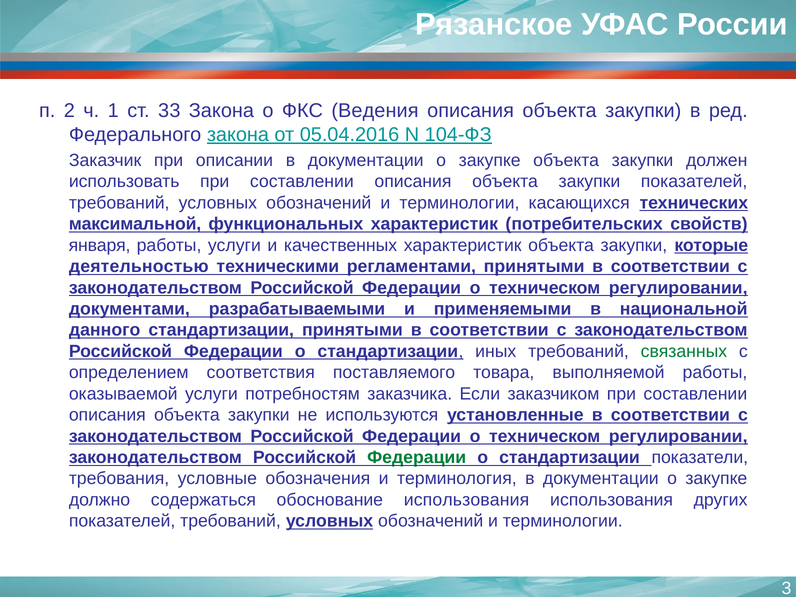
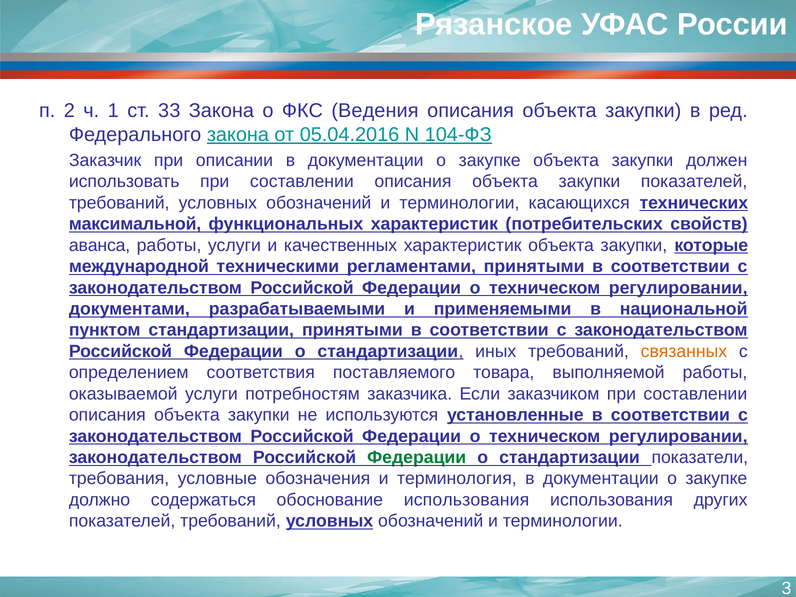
января: января -> аванса
деятельностью: деятельностью -> международной
данного: данного -> пунктом
связанных colour: green -> orange
